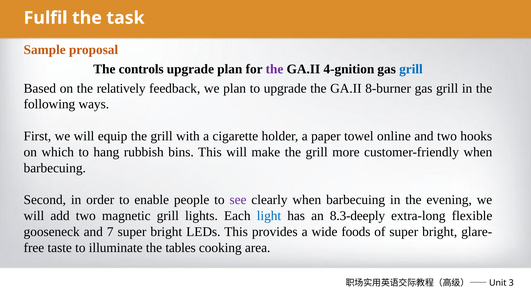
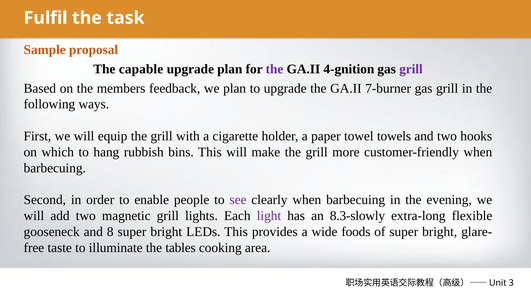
controls: controls -> capable
grill at (411, 69) colour: blue -> purple
relatively: relatively -> members
8-burner: 8-burner -> 7-burner
online: online -> towels
light colour: blue -> purple
8.3-deeply: 8.3-deeply -> 8.3-slowly
7: 7 -> 8
